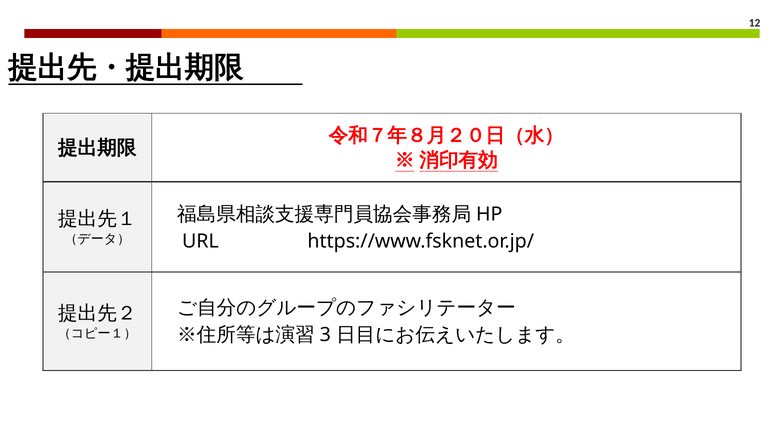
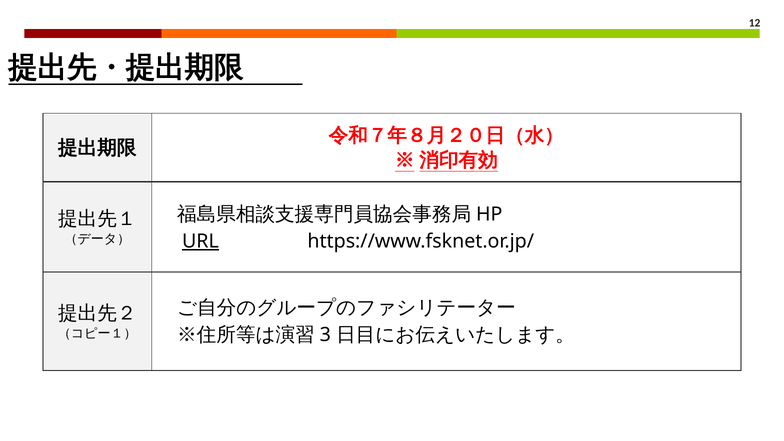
URL underline: none -> present
